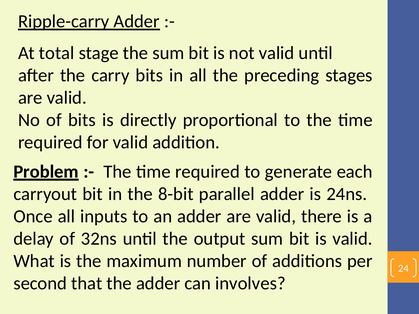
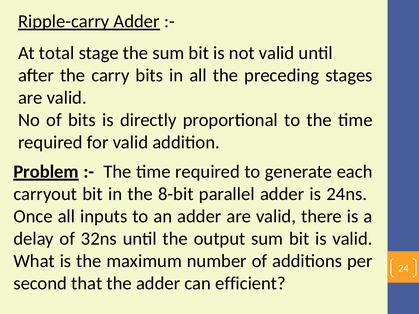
involves: involves -> efficient
